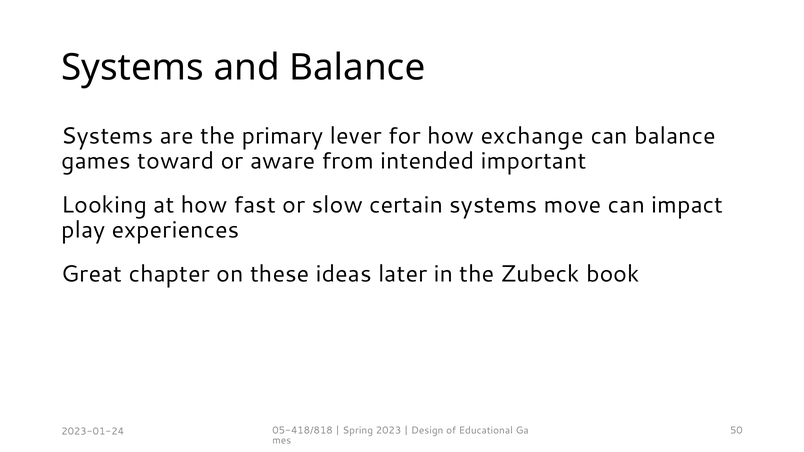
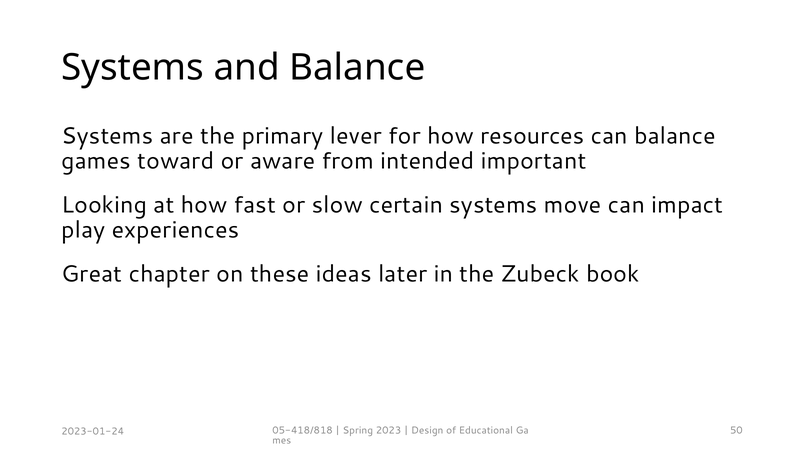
exchange: exchange -> resources
